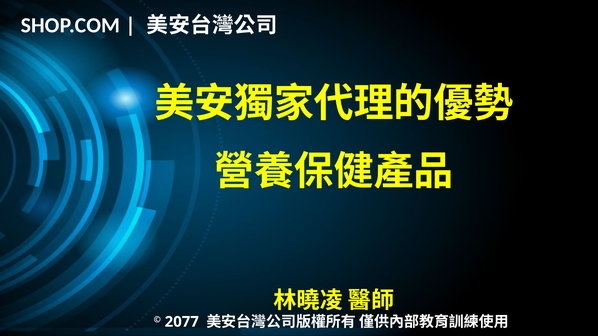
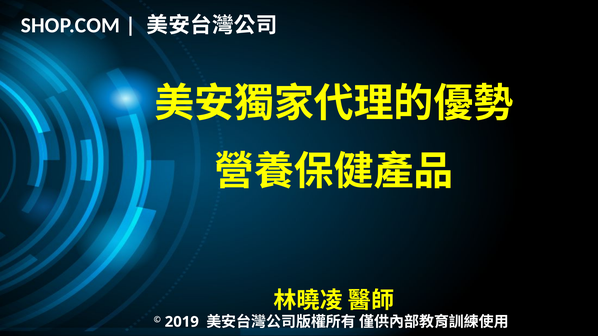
2077: 2077 -> 2019
